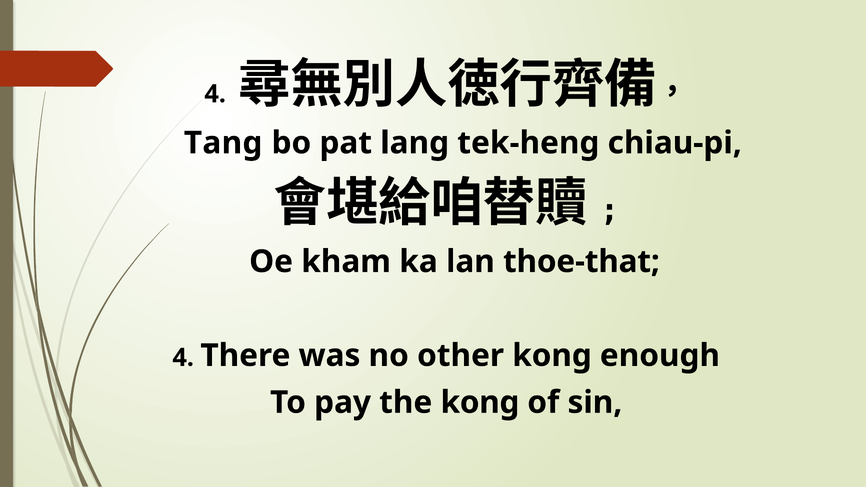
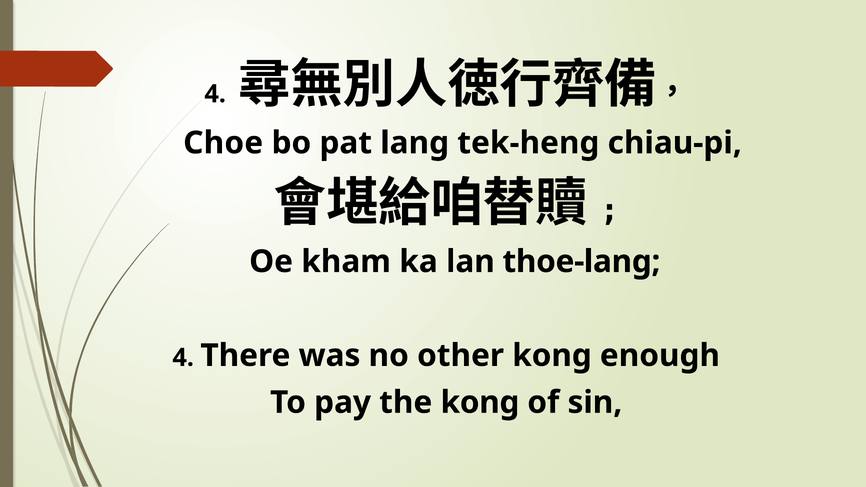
Tang: Tang -> Choe
thoe-that: thoe-that -> thoe-lang
